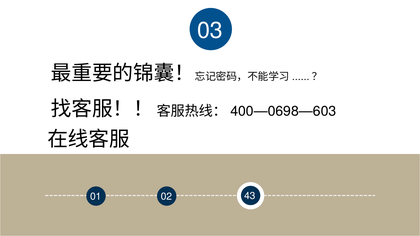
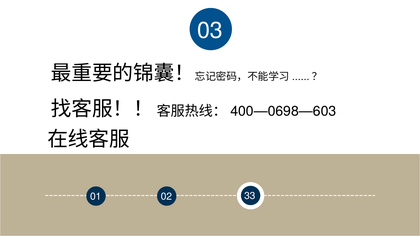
43: 43 -> 33
